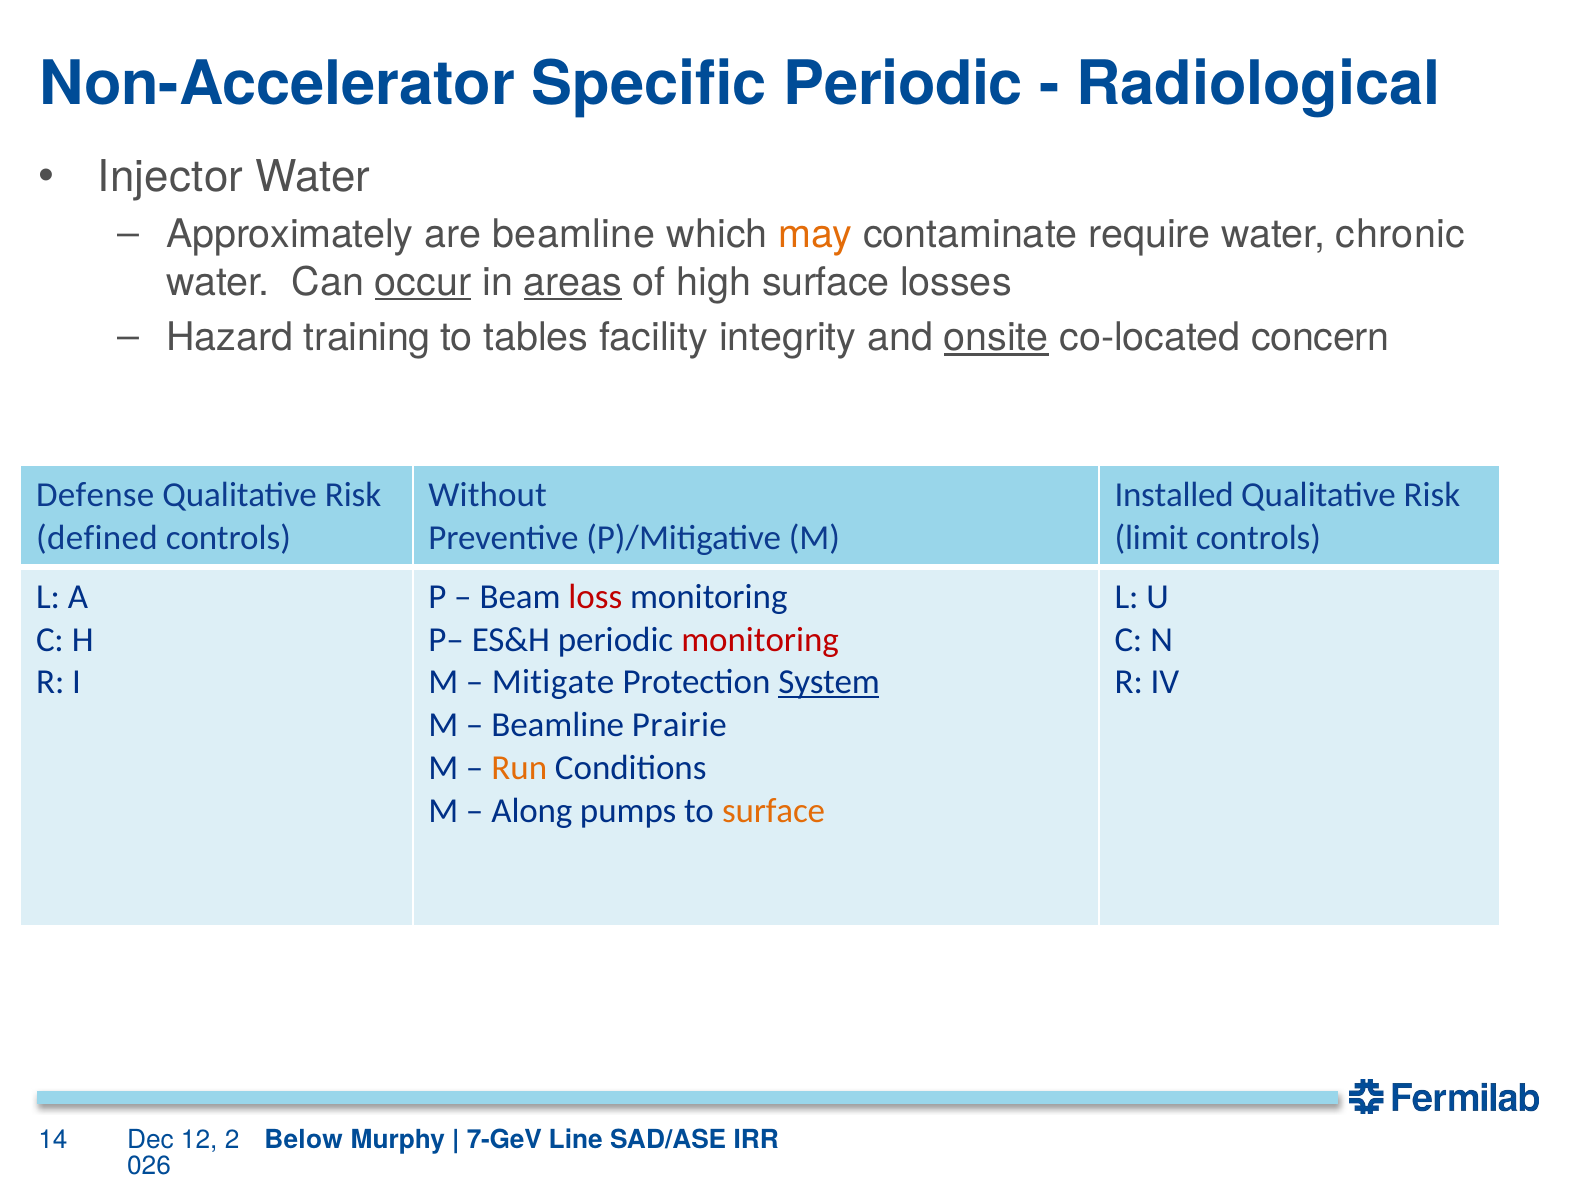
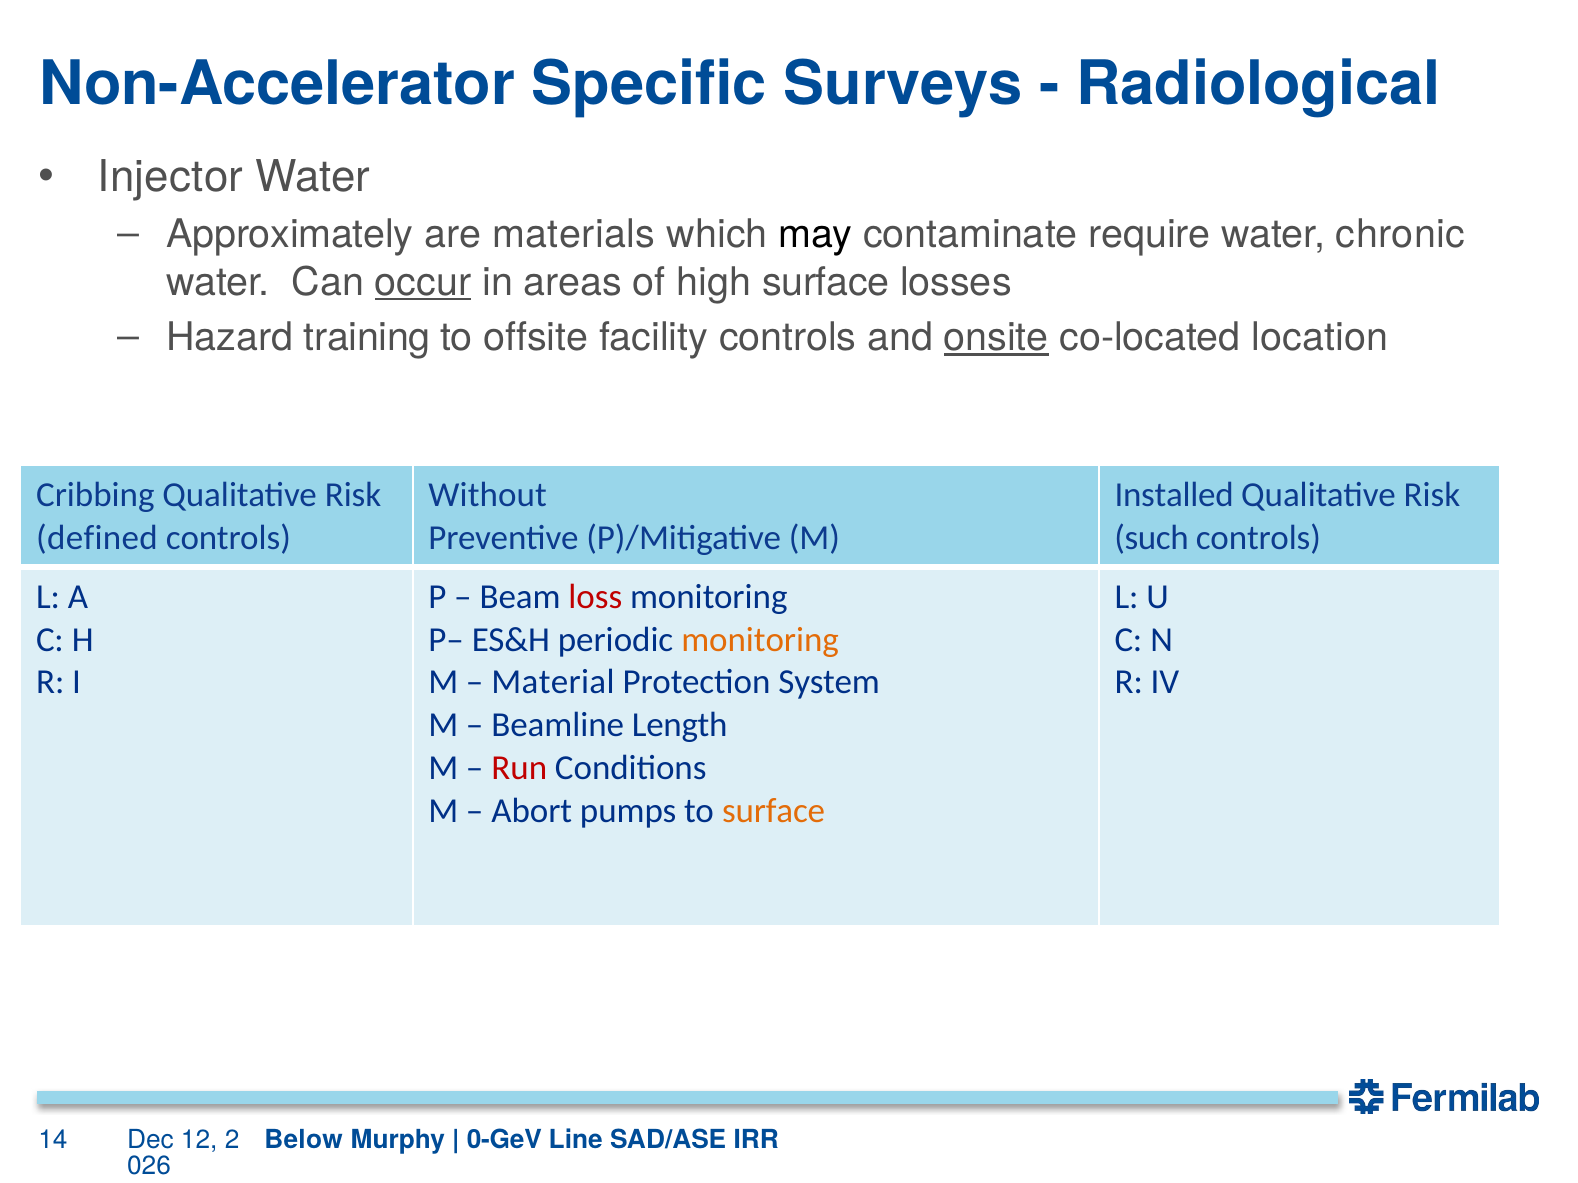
Specific Periodic: Periodic -> Surveys
are beamline: beamline -> materials
may colour: orange -> black
areas underline: present -> none
tables: tables -> offsite
facility integrity: integrity -> controls
concern: concern -> location
Defense: Defense -> Cribbing
limit: limit -> such
monitoring at (760, 640) colour: red -> orange
Mitigate: Mitigate -> Material
System underline: present -> none
Prairie: Prairie -> Length
Run colour: orange -> red
Along: Along -> Abort
7-GeV: 7-GeV -> 0-GeV
